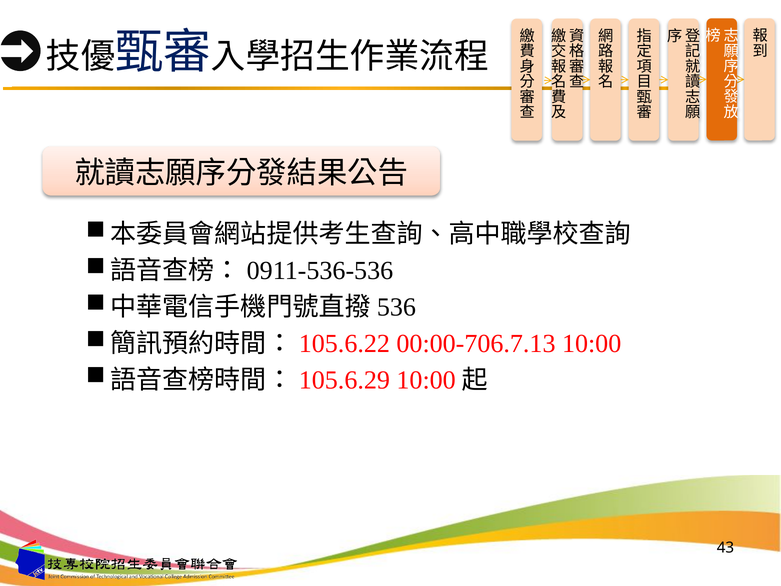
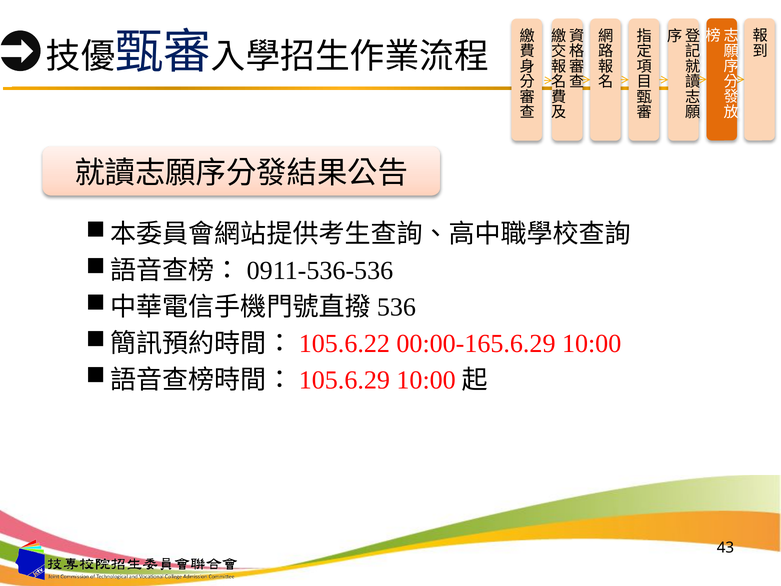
00:00-706.7.13: 00:00-706.7.13 -> 00:00-165.6.29
